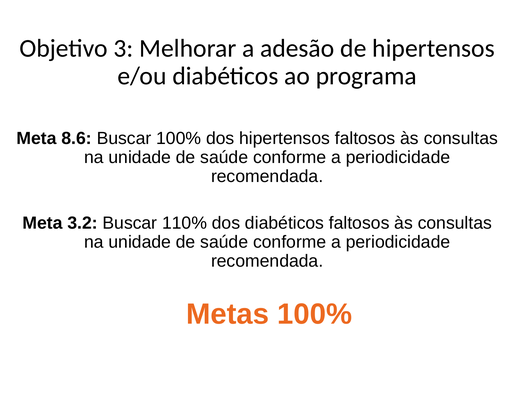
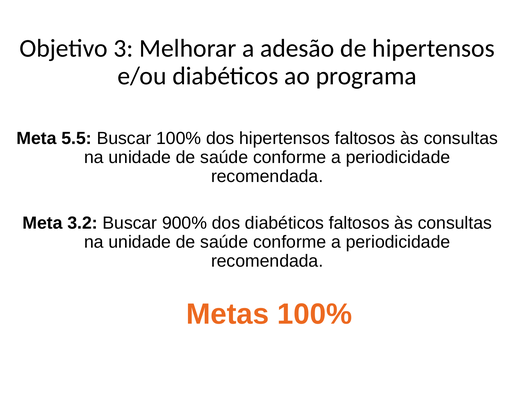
8.6: 8.6 -> 5.5
110%: 110% -> 900%
